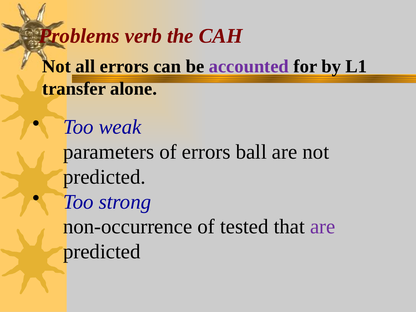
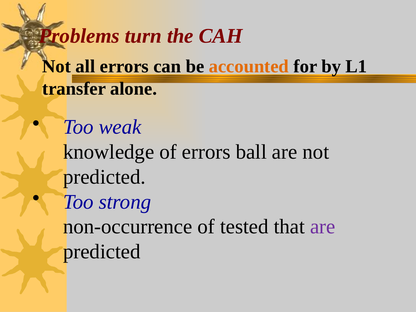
verb: verb -> turn
accounted colour: purple -> orange
parameters: parameters -> knowledge
